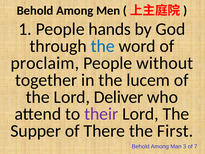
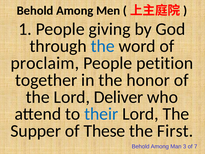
hands: hands -> giving
without: without -> petition
lucem: lucem -> honor
their colour: purple -> blue
There: There -> These
